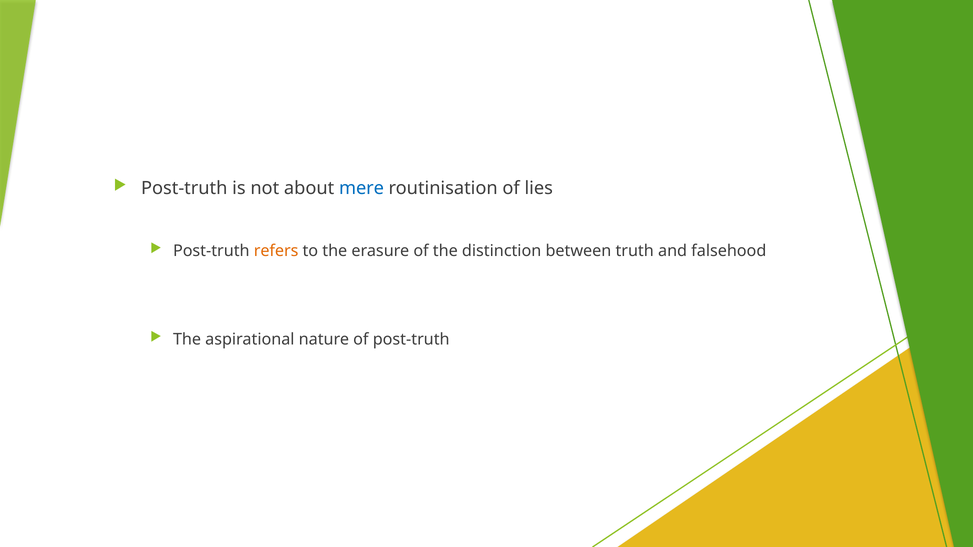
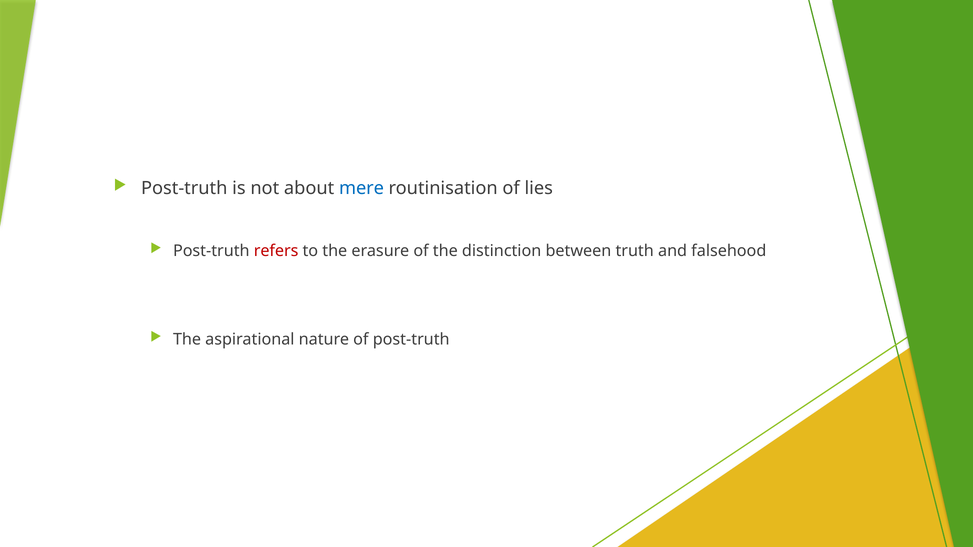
refers colour: orange -> red
